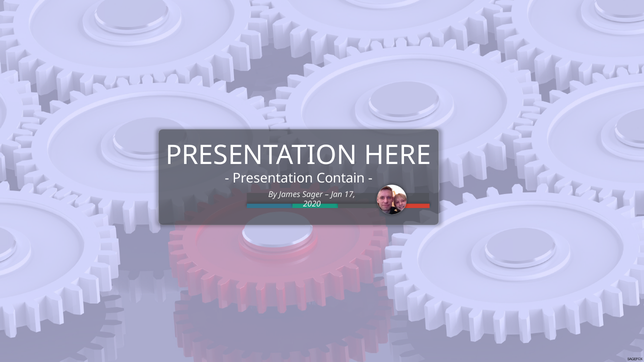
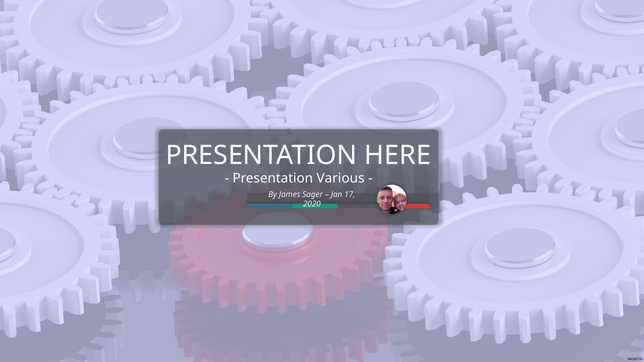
Contain: Contain -> Various
